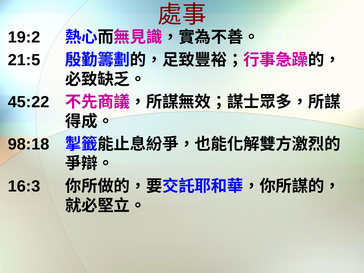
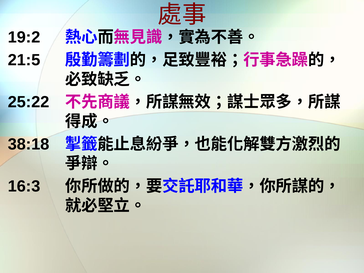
45:22: 45:22 -> 25:22
98:18: 98:18 -> 38:18
